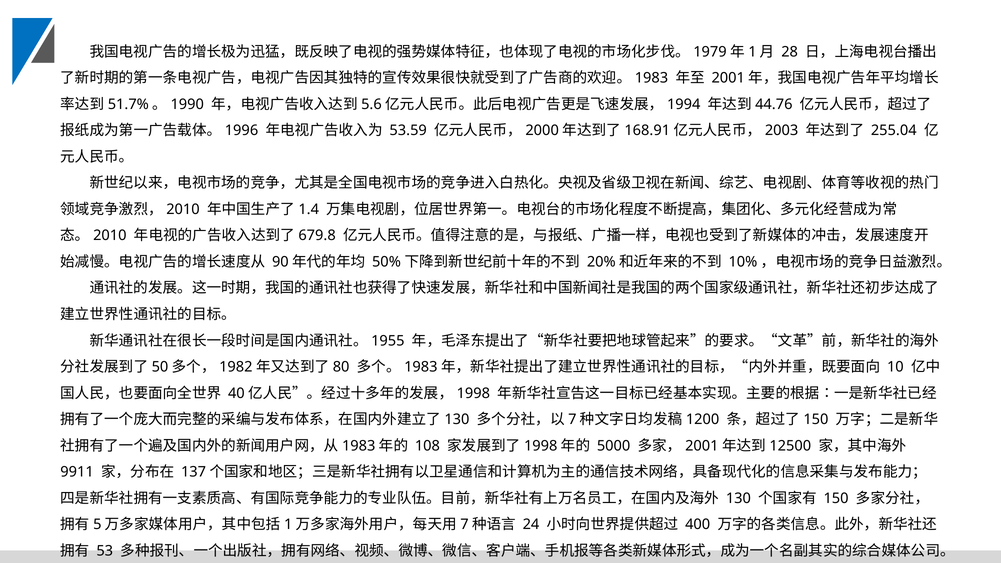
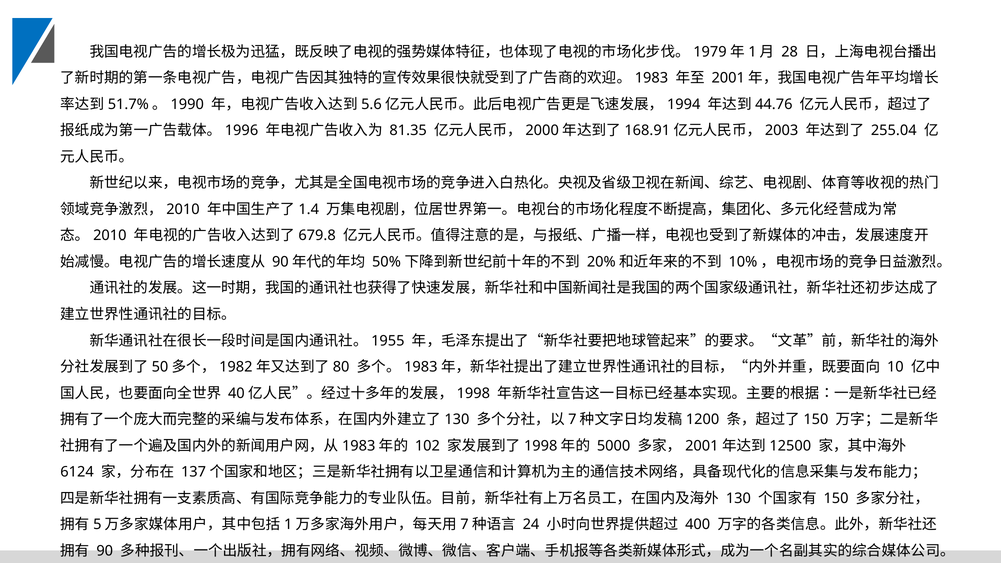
53.59: 53.59 -> 81.35
108: 108 -> 102
9911: 9911 -> 6124
53: 53 -> 90
